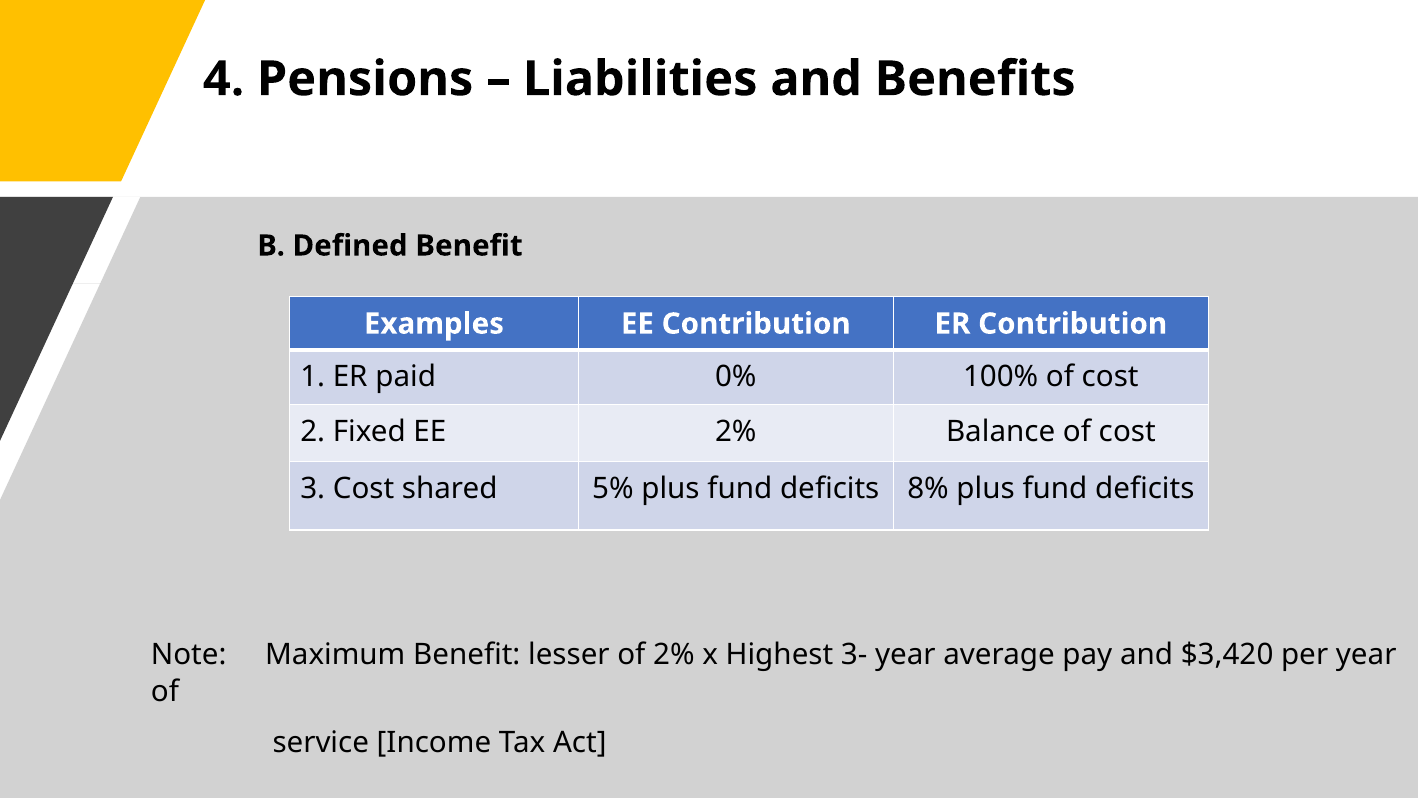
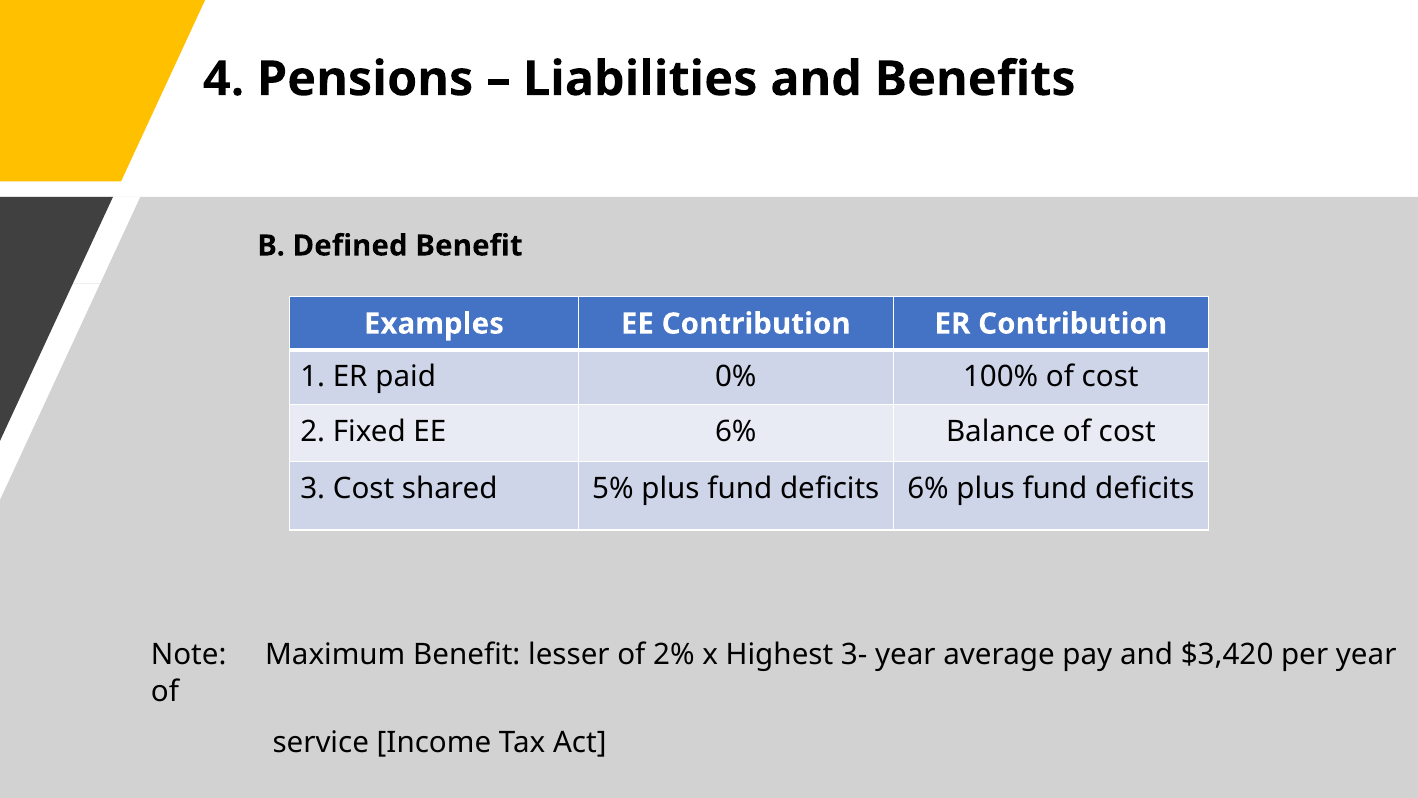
EE 2%: 2% -> 6%
deficits 8%: 8% -> 6%
